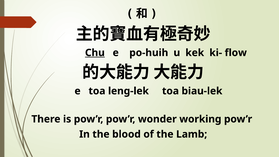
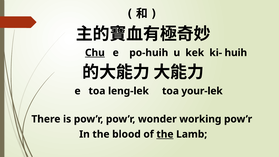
flow: flow -> huih
biau-lek: biau-lek -> your-lek
the at (165, 134) underline: none -> present
